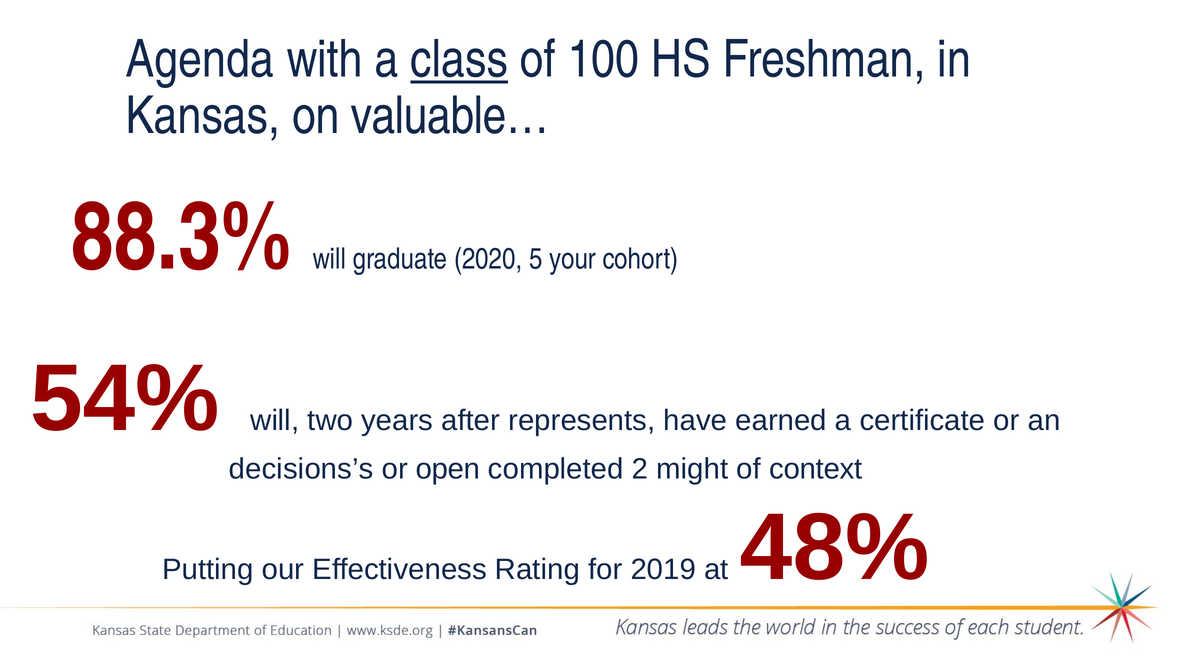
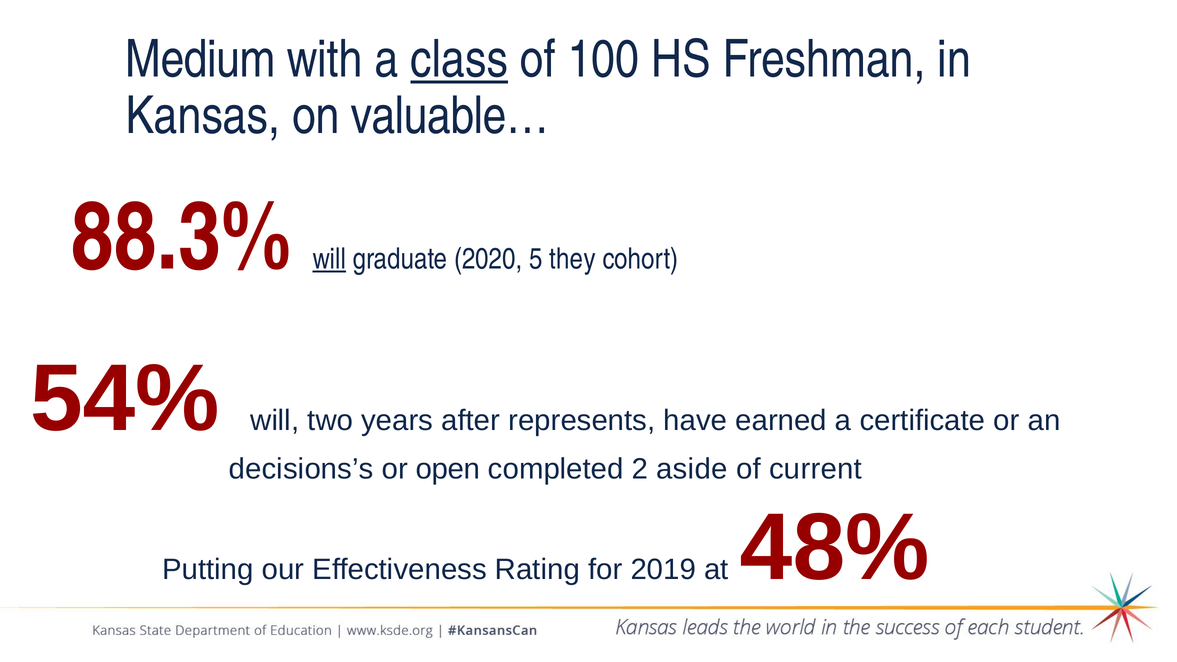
Agenda: Agenda -> Medium
will at (329, 259) underline: none -> present
your: your -> they
might: might -> aside
context: context -> current
